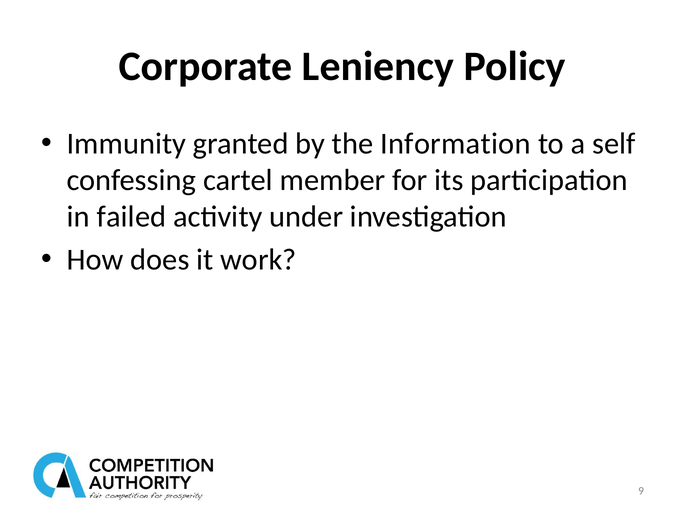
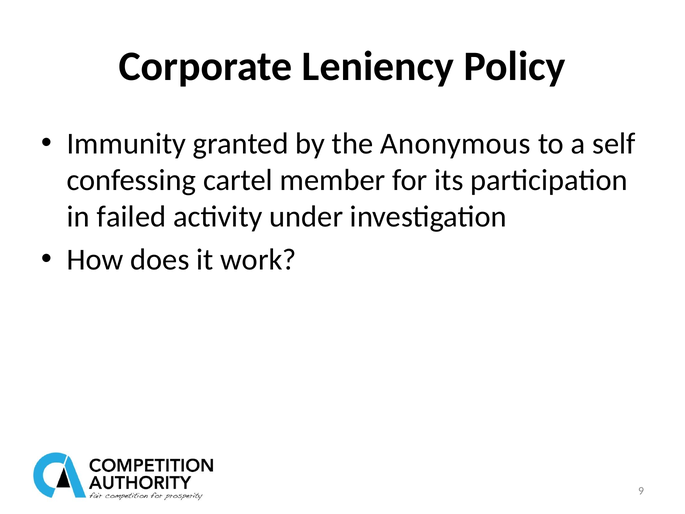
Information: Information -> Anonymous
